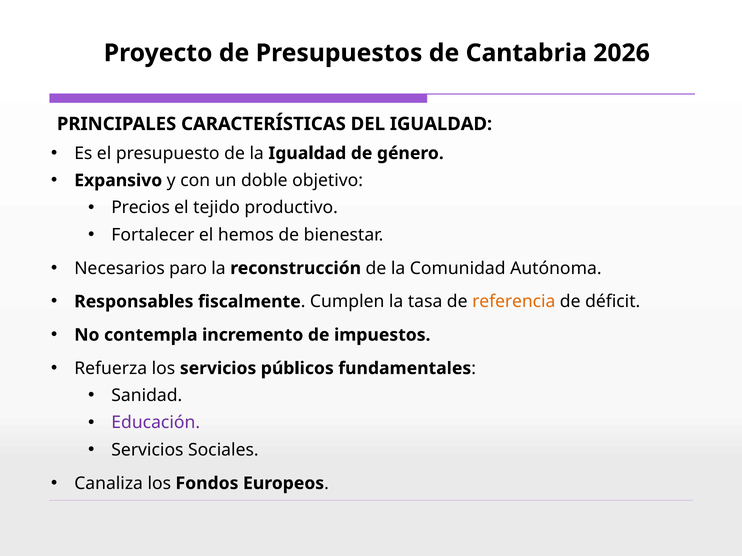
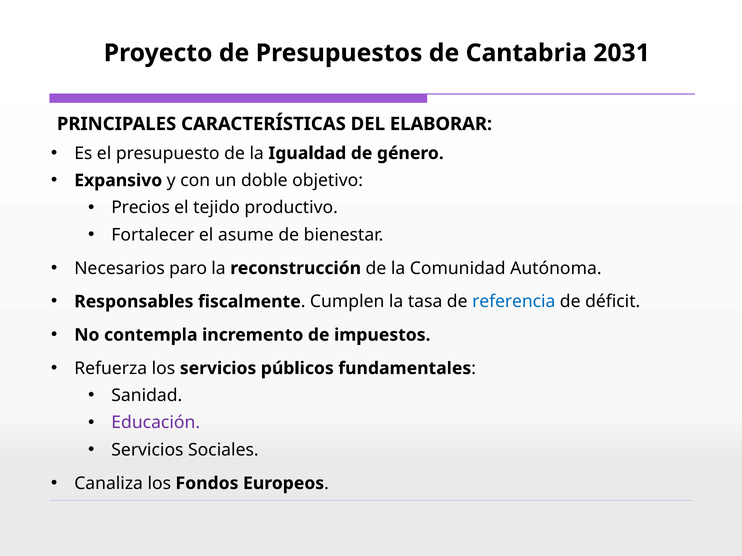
2026: 2026 -> 2031
DEL IGUALDAD: IGUALDAD -> ELABORAR
hemos: hemos -> asume
referencia colour: orange -> blue
